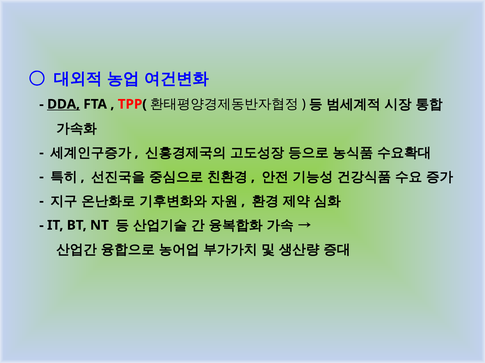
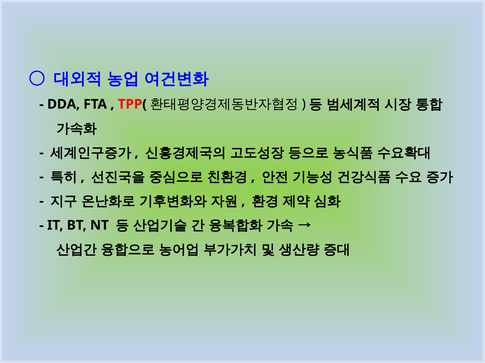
DDA underline: present -> none
